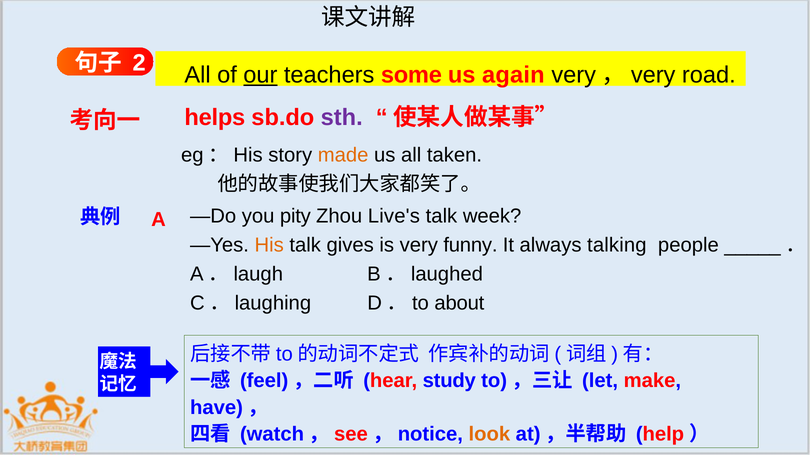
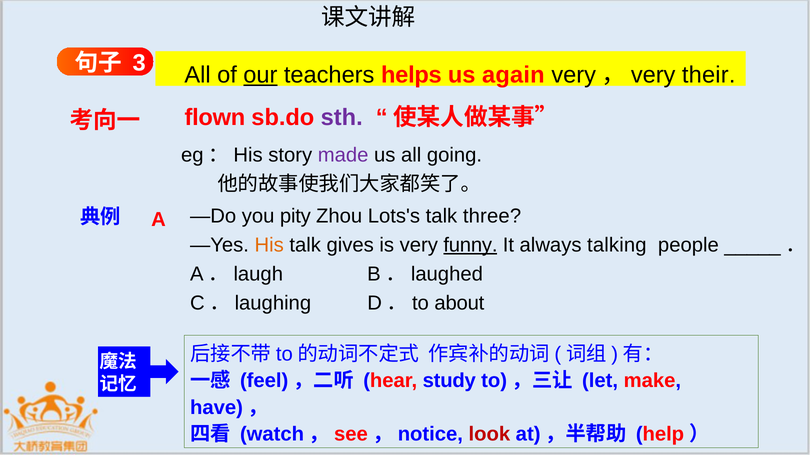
2: 2 -> 3
some: some -> helps
road: road -> their
helps: helps -> flown
made colour: orange -> purple
taken: taken -> going
Live's: Live's -> Lots's
week: week -> three
funny underline: none -> present
look colour: orange -> red
